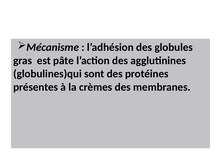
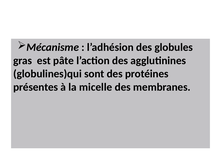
crèmes: crèmes -> micelle
